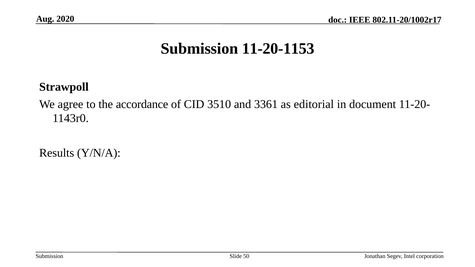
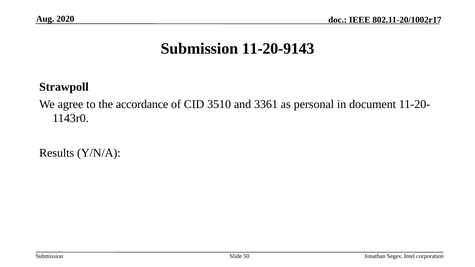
11-20-1153: 11-20-1153 -> 11-20-9143
editorial: editorial -> personal
